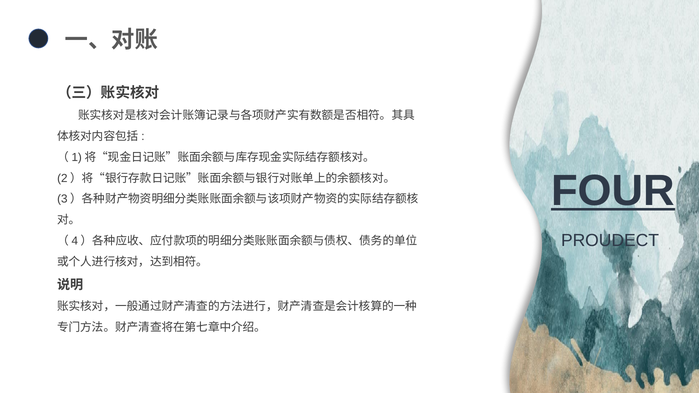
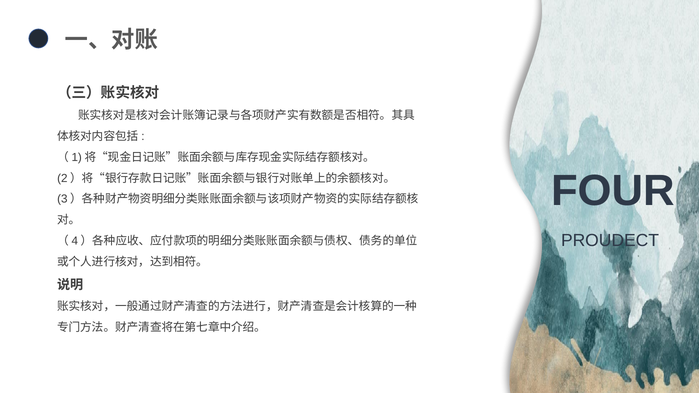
FOUR underline: present -> none
